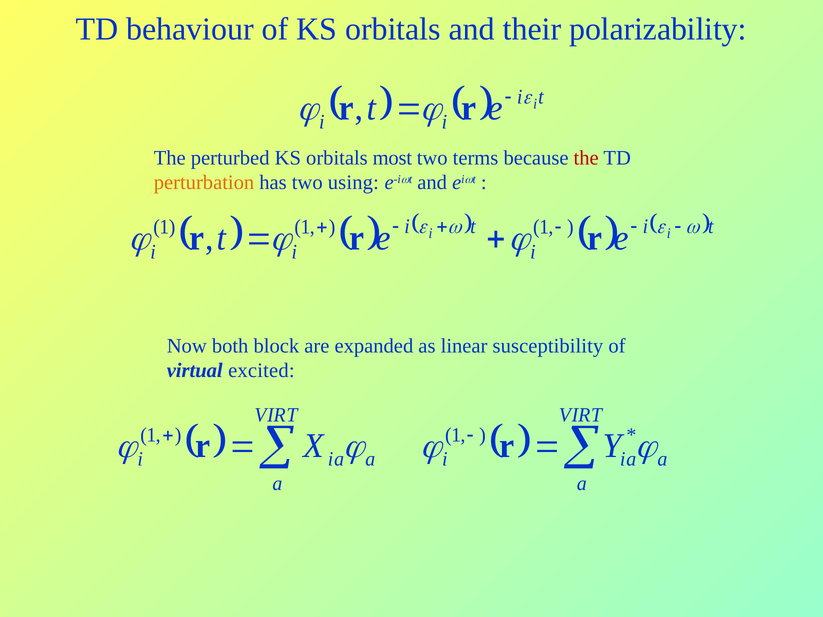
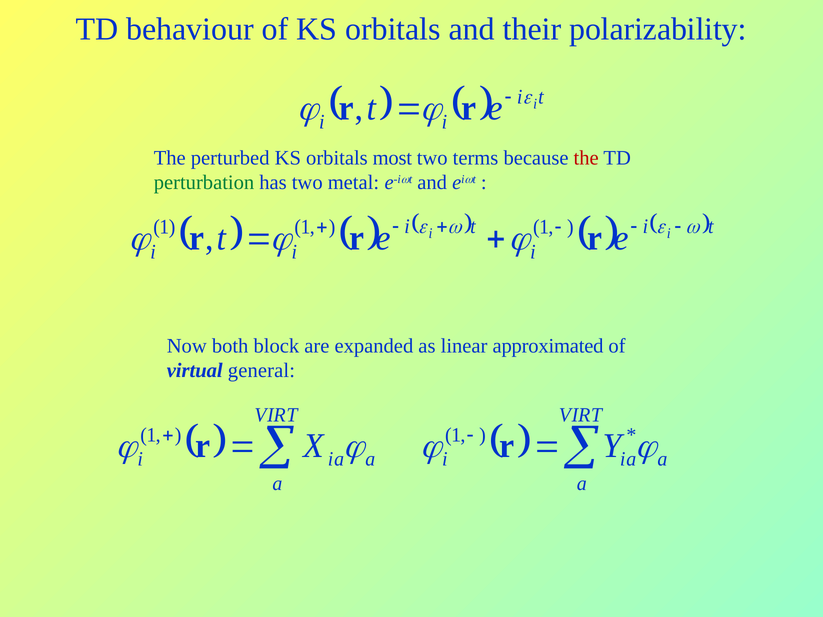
perturbation colour: orange -> green
using: using -> metal
susceptibility: susceptibility -> approximated
excited: excited -> general
